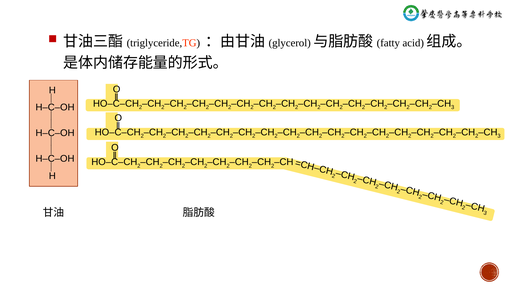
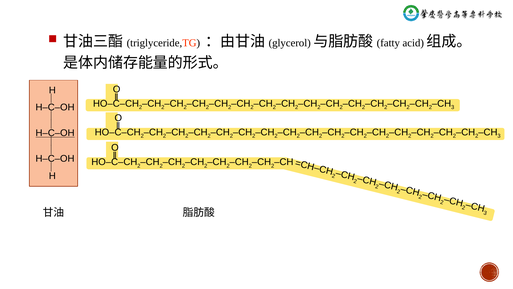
H‒C‒OH at (55, 133) underline: none -> present
